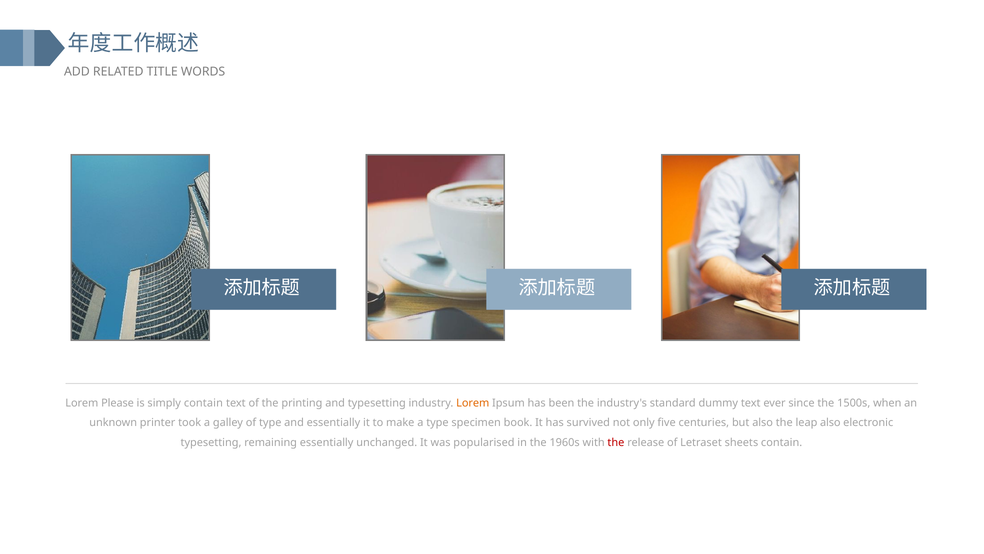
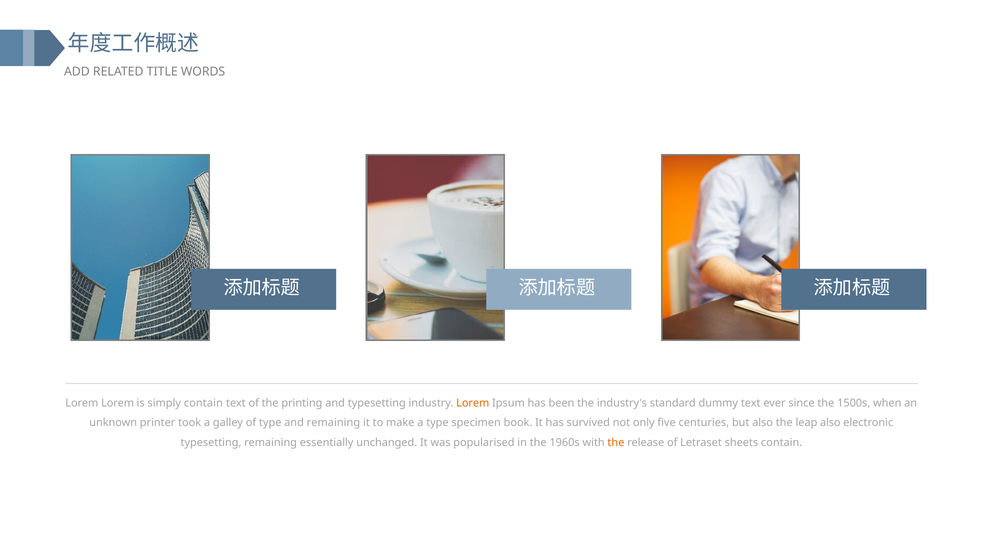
Lorem Please: Please -> Lorem
and essentially: essentially -> remaining
the at (616, 442) colour: red -> orange
